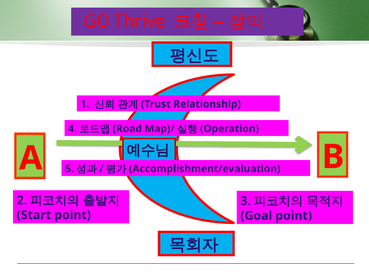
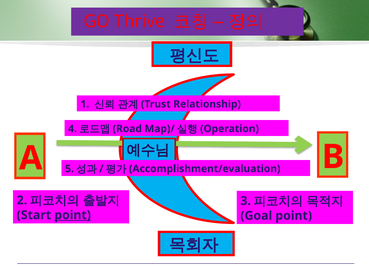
point at (73, 215) underline: none -> present
